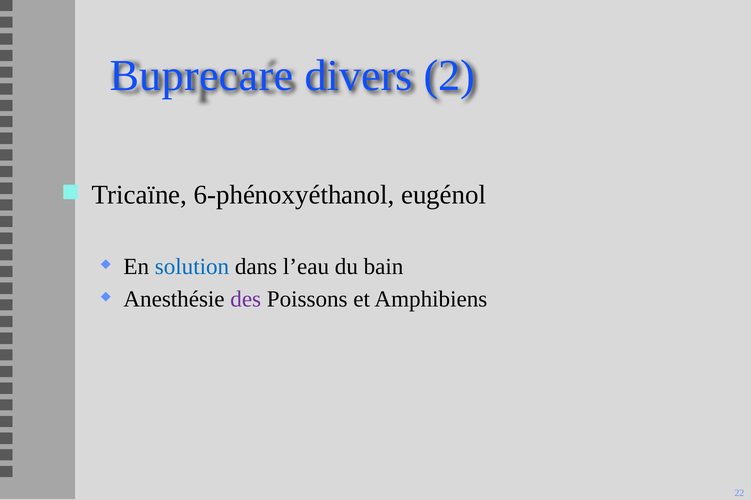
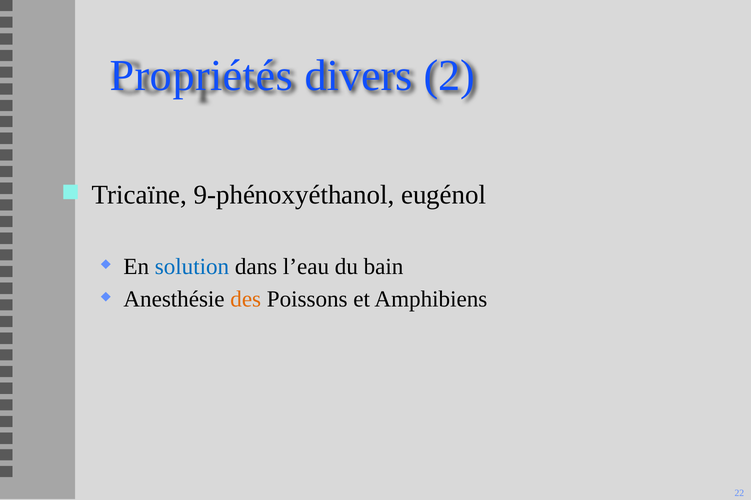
Buprecare: Buprecare -> Propriétés
6-phénoxyéthanol: 6-phénoxyéthanol -> 9-phénoxyéthanol
des colour: purple -> orange
